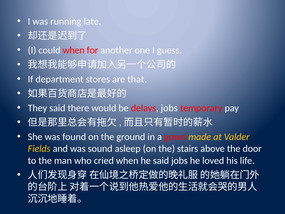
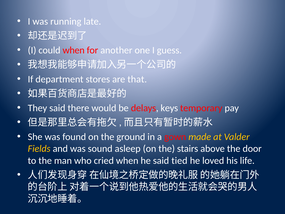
delays jobs: jobs -> keys
said jobs: jobs -> tied
